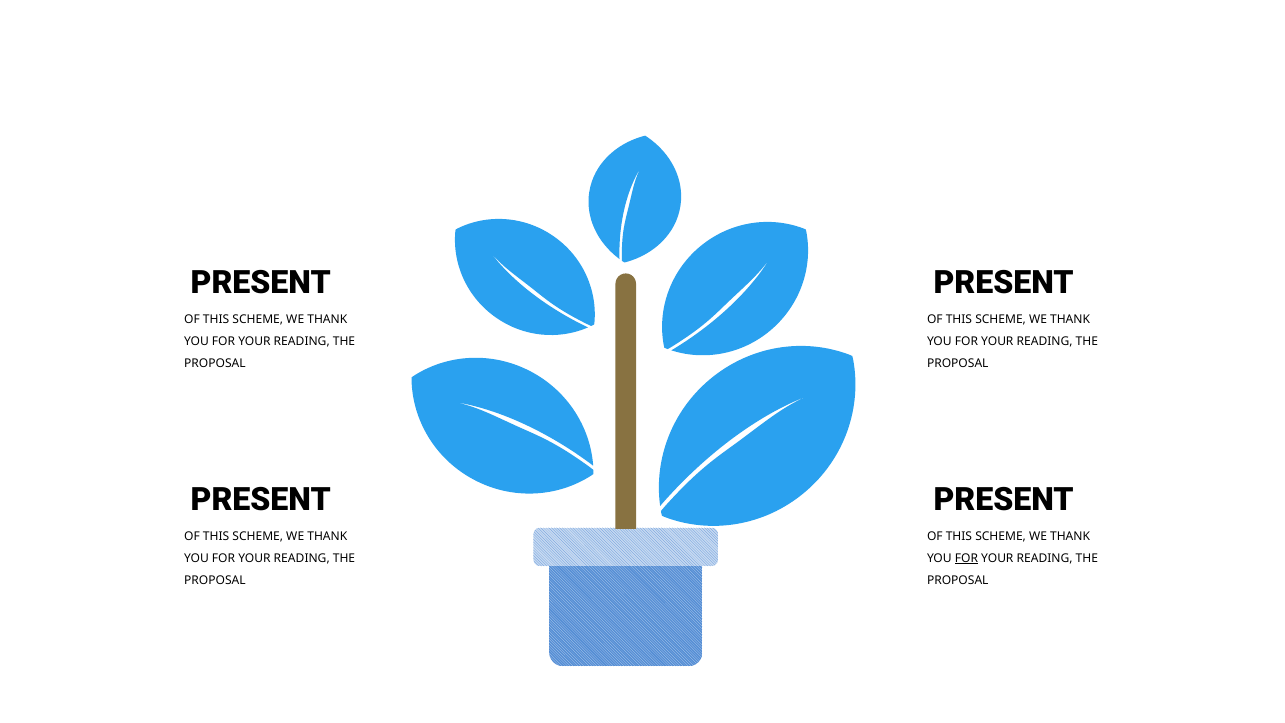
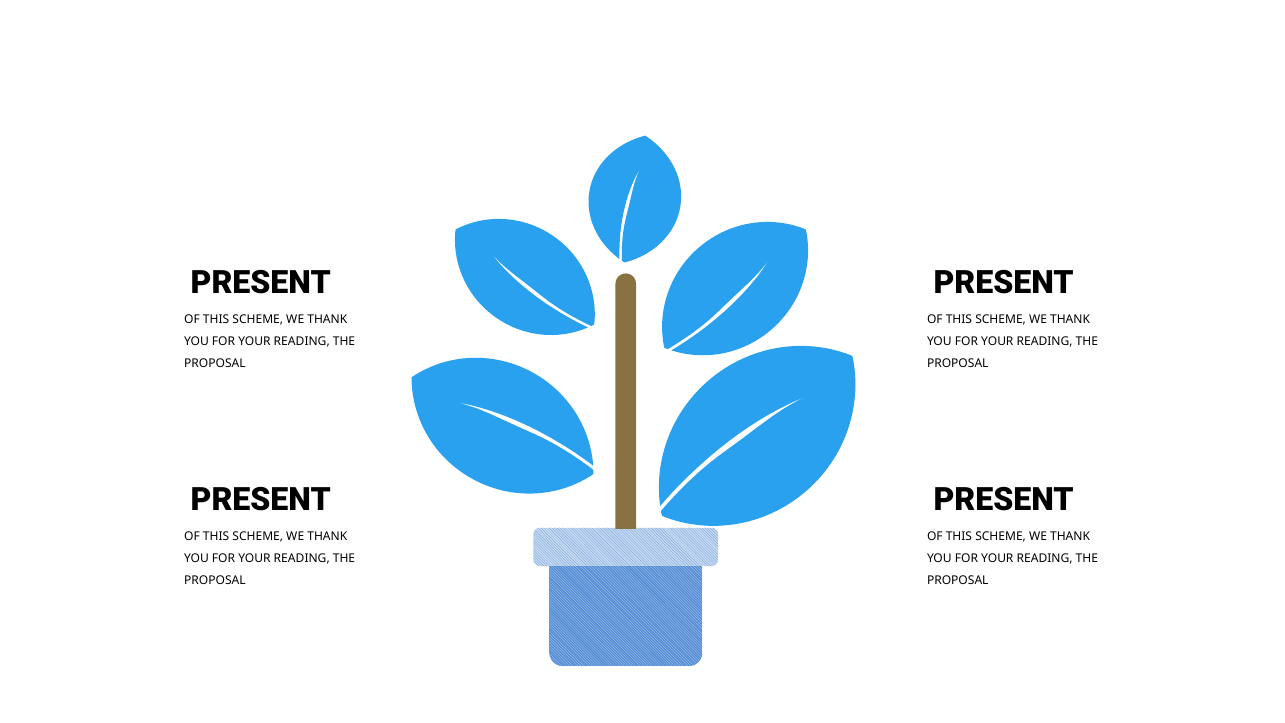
FOR at (966, 558) underline: present -> none
